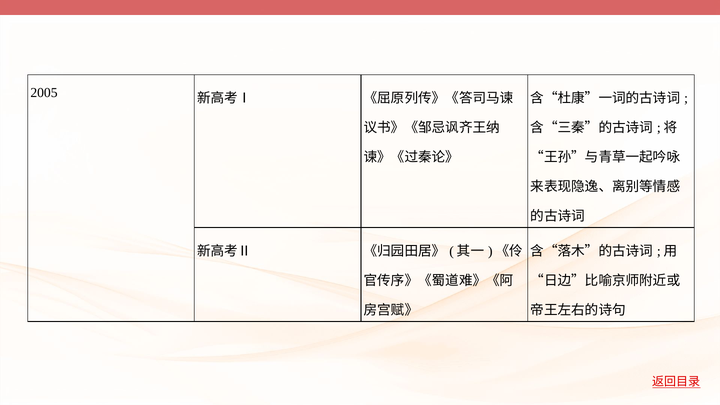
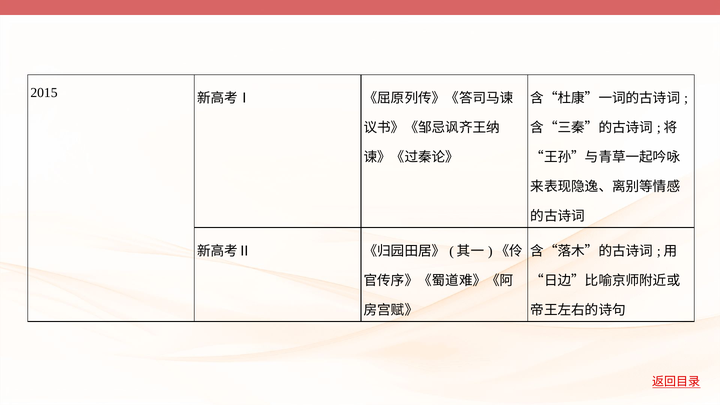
2005: 2005 -> 2015
